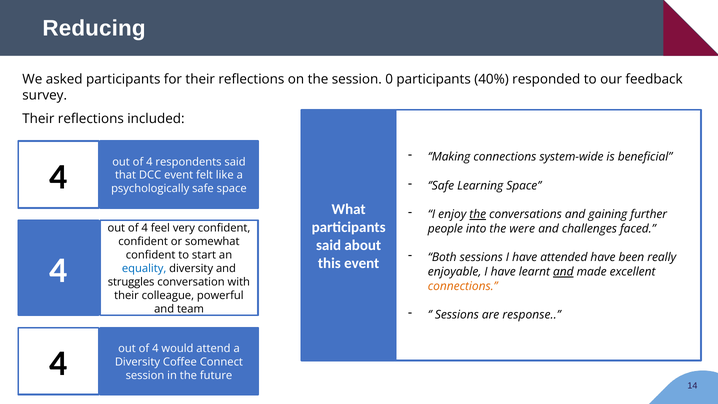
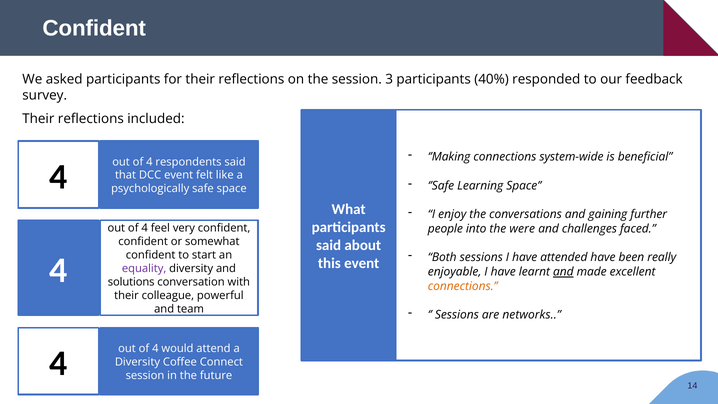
Reducing at (94, 28): Reducing -> Confident
0: 0 -> 3
the at (478, 214) underline: present -> none
equality colour: blue -> purple
struggles: struggles -> solutions
response: response -> networks
